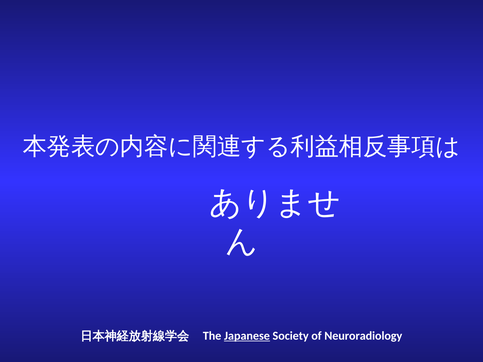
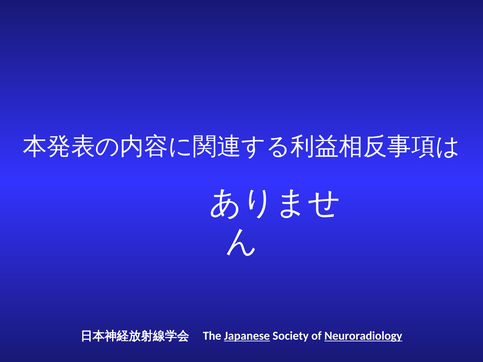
Neuroradiology underline: none -> present
